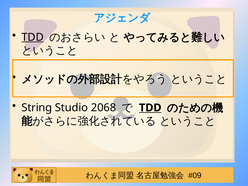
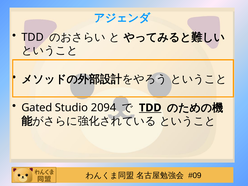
TDD at (33, 37) underline: present -> none
String: String -> Gated
2068: 2068 -> 2094
